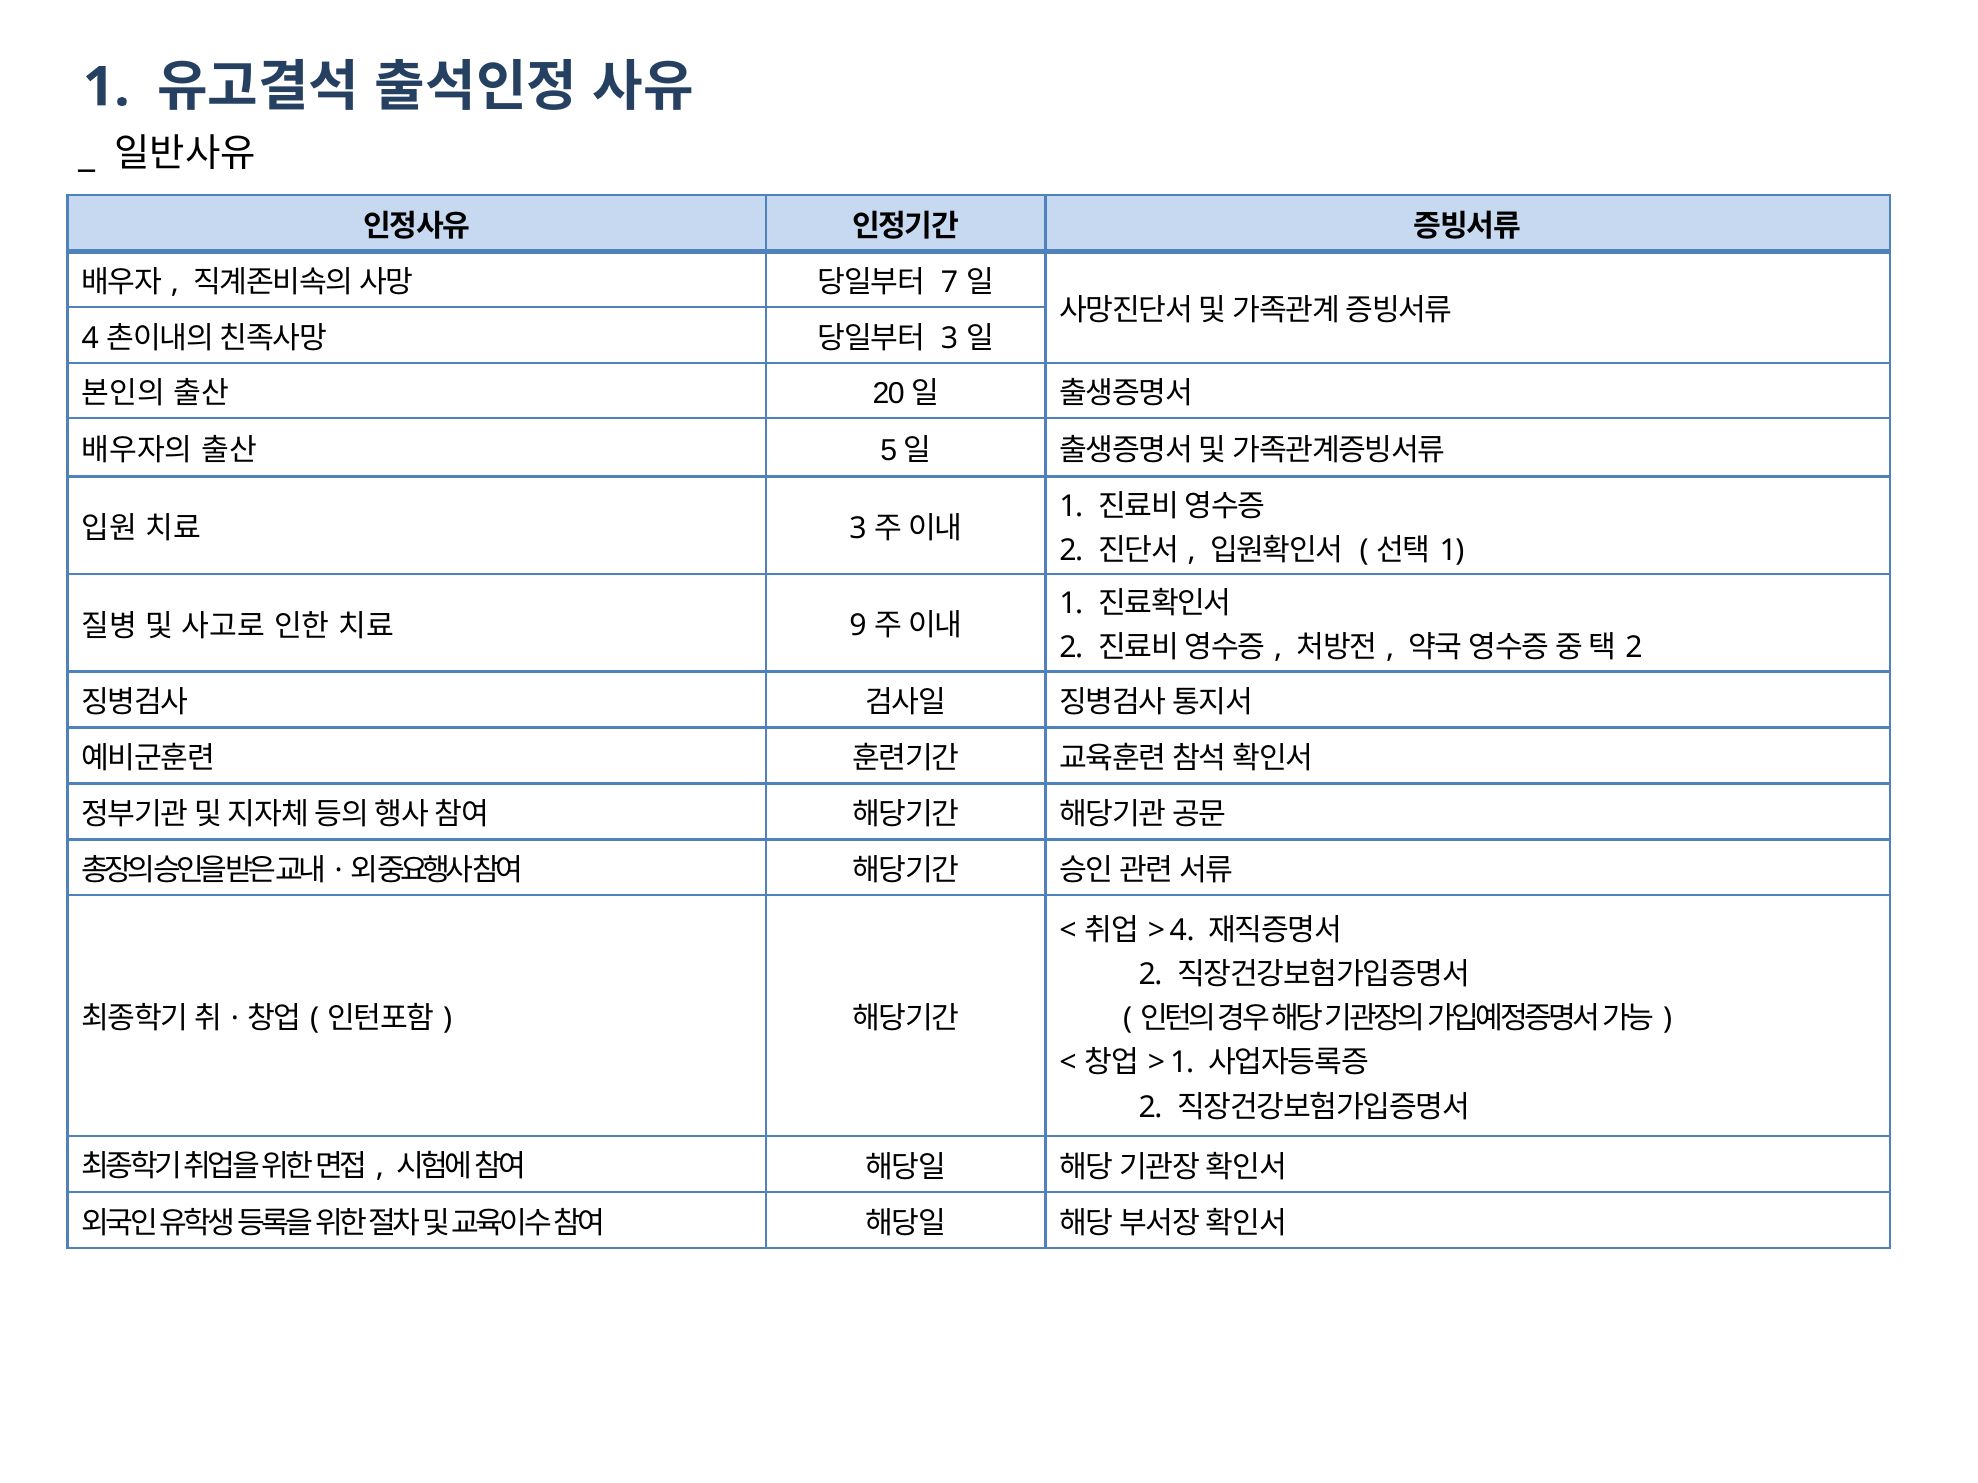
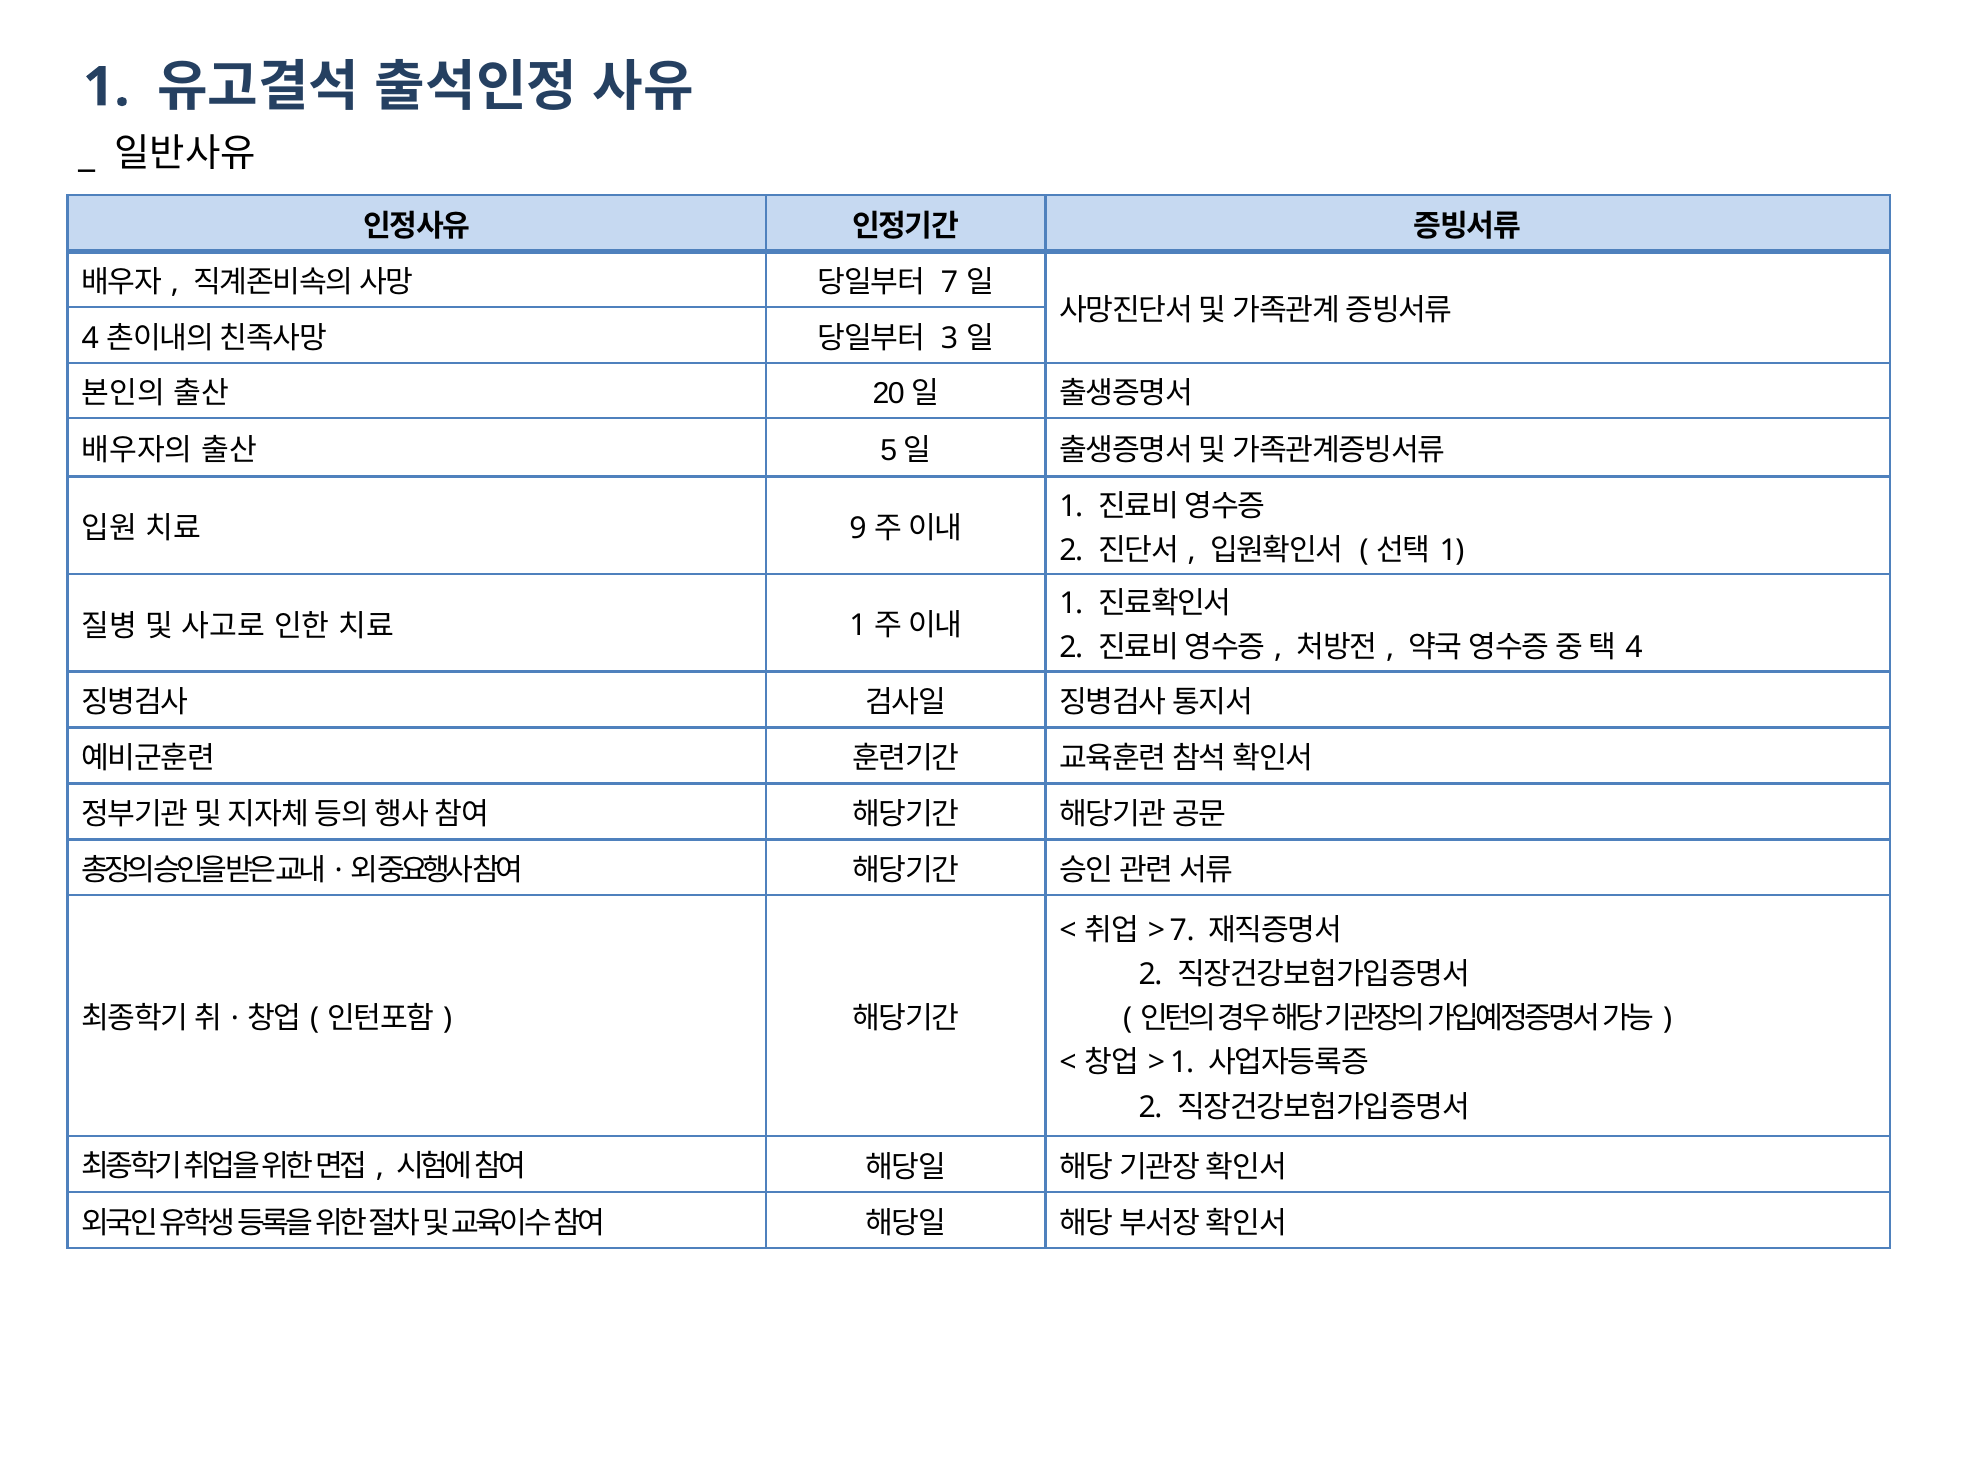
3 at (858, 529): 3 -> 9
9 at (858, 626): 9 -> 1
2 at (1634, 648): 2 -> 4
4 at (1182, 931): 4 -> 7
